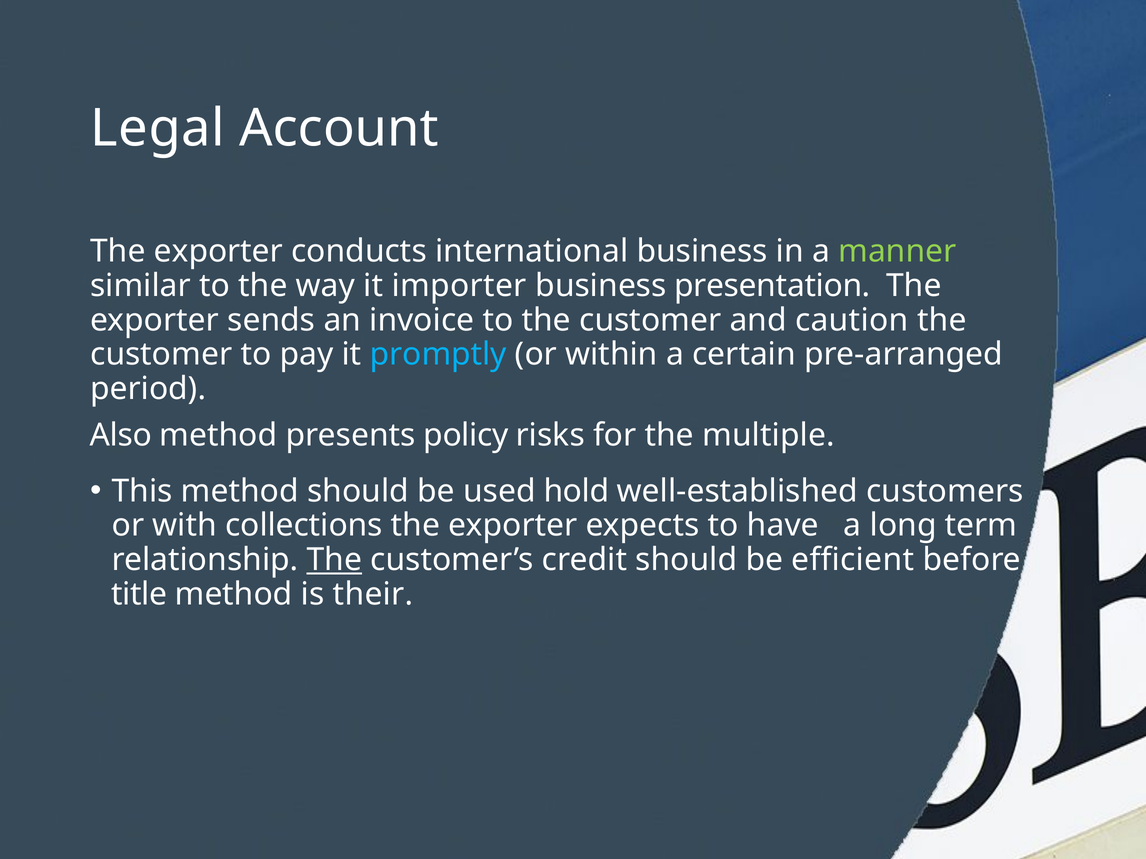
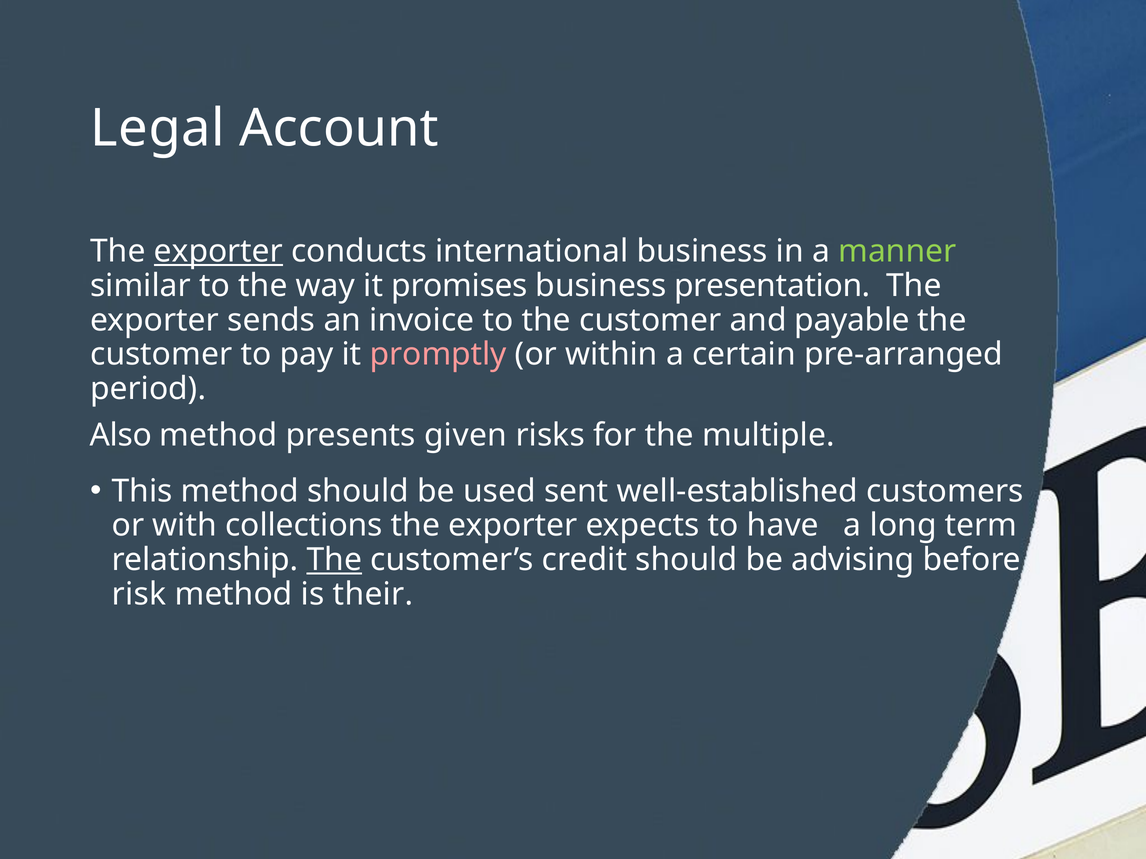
exporter at (218, 252) underline: none -> present
importer: importer -> promises
caution: caution -> payable
promptly colour: light blue -> pink
policy: policy -> given
hold: hold -> sent
efficient: efficient -> advising
title: title -> risk
